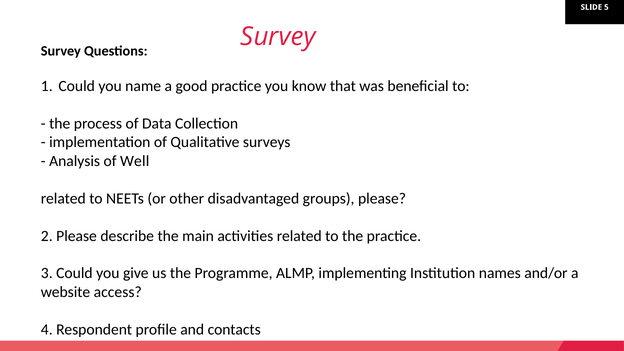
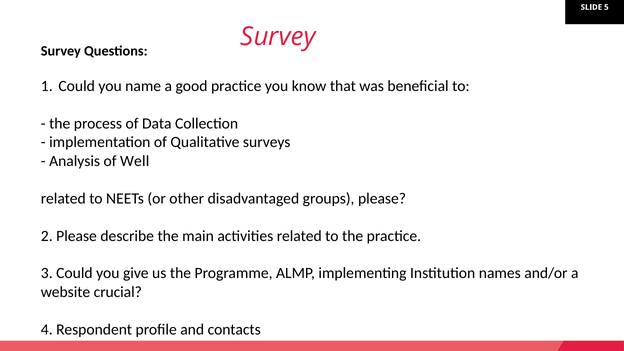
access: access -> crucial
